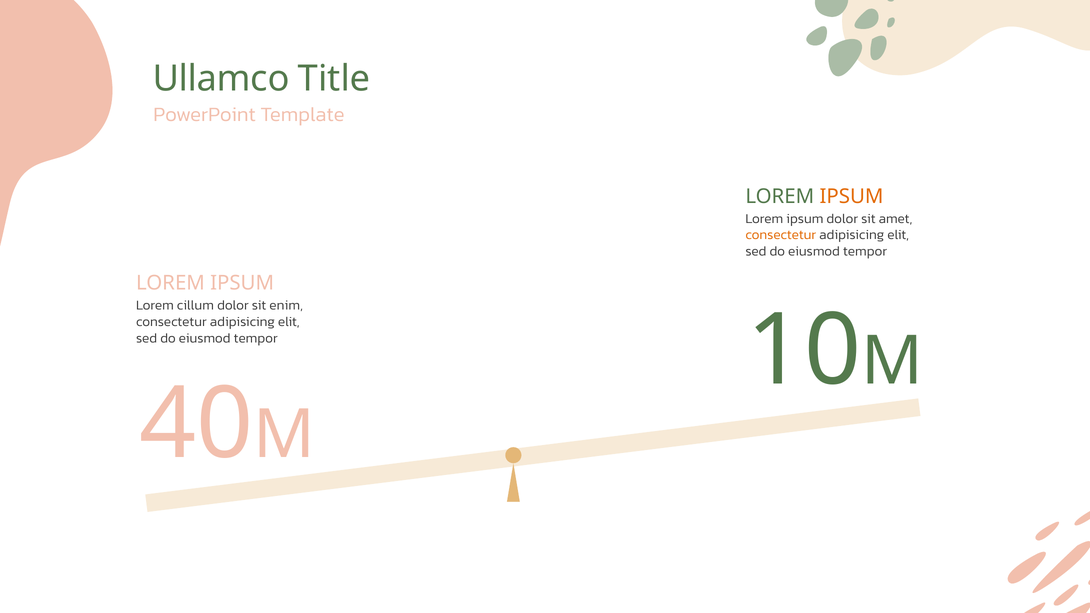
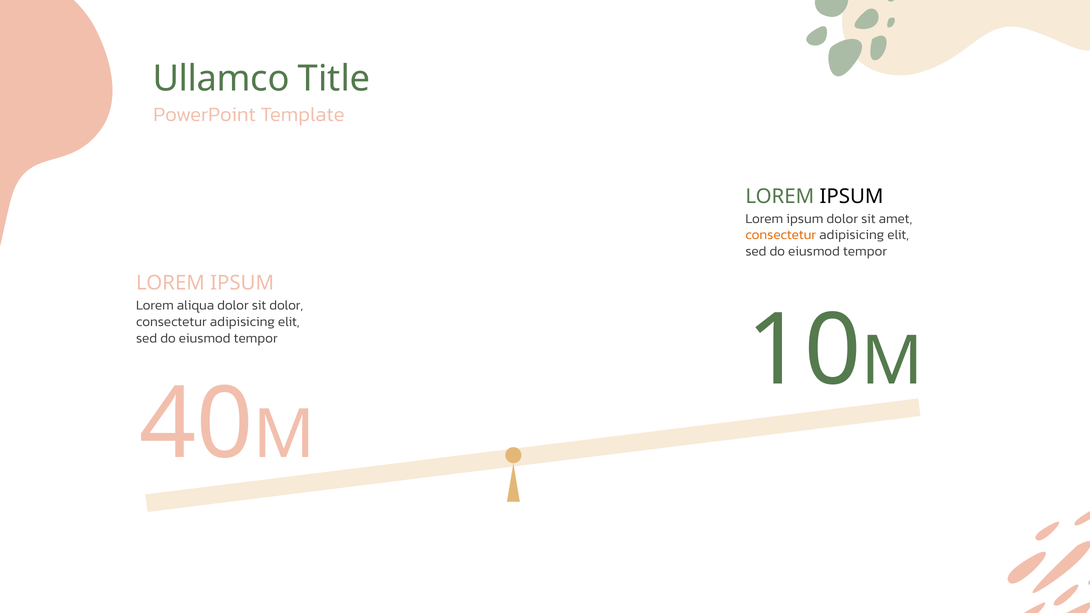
IPSUM at (852, 196) colour: orange -> black
cillum: cillum -> aliqua
sit enim: enim -> dolor
